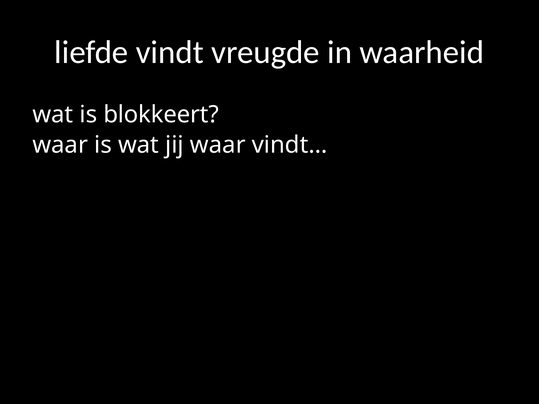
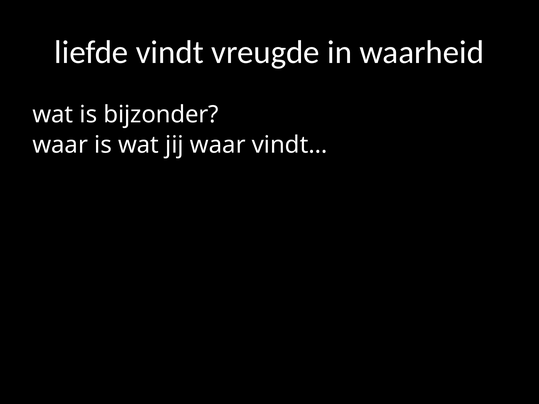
blokkeert: blokkeert -> bijzonder
